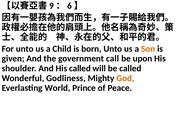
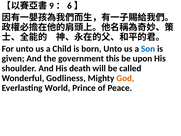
Son colour: orange -> blue
call: call -> this
His called: called -> death
